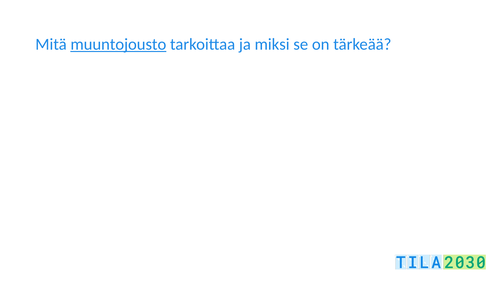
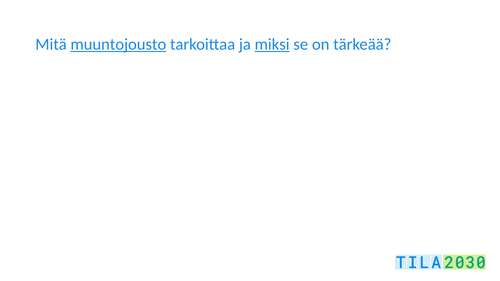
miksi underline: none -> present
